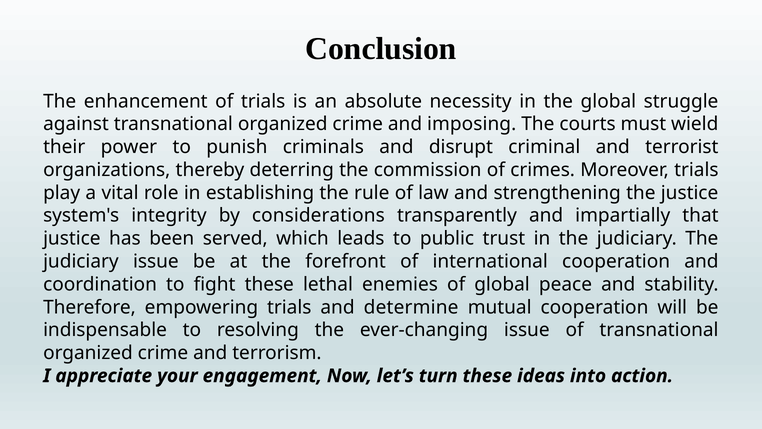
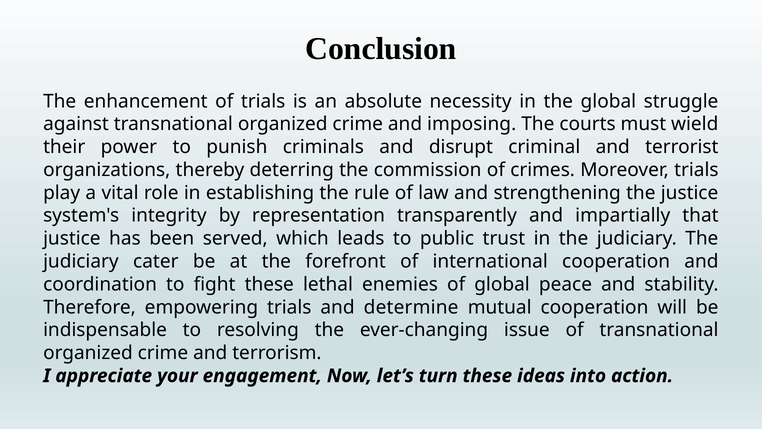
considerations: considerations -> representation
judiciary issue: issue -> cater
